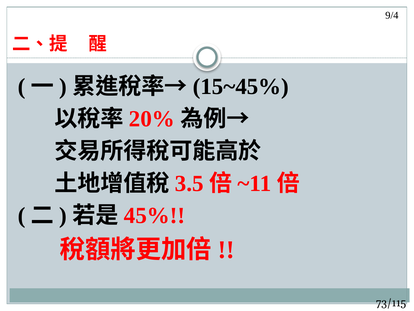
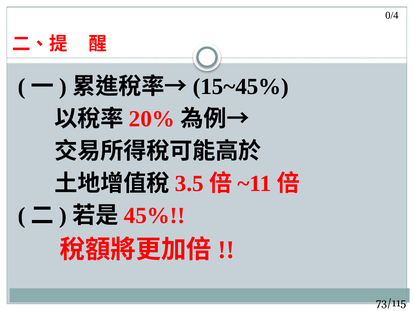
9/4: 9/4 -> 0/4
